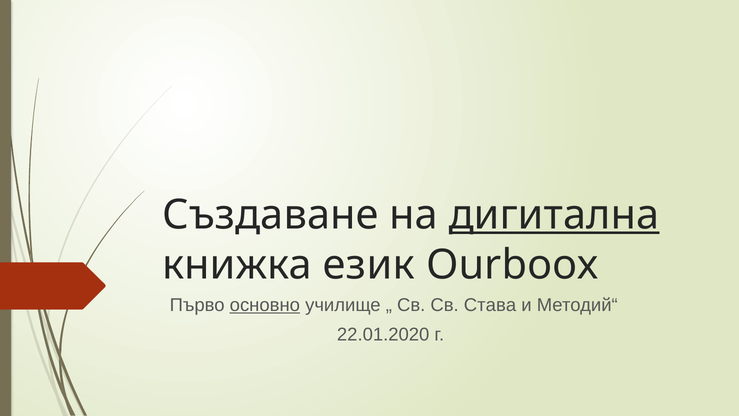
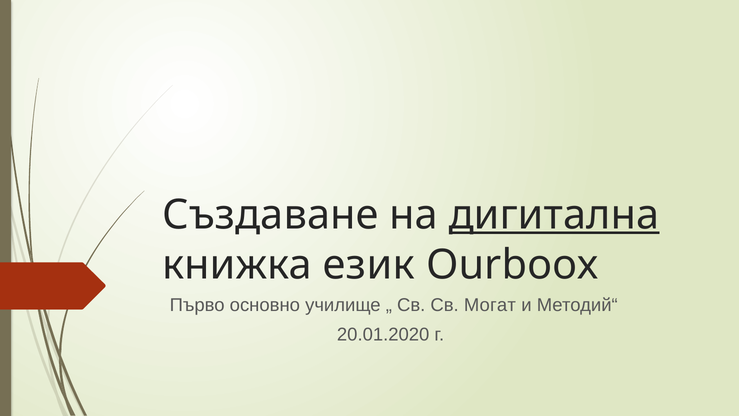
основно underline: present -> none
Става: Става -> Могат
22.01.2020: 22.01.2020 -> 20.01.2020
